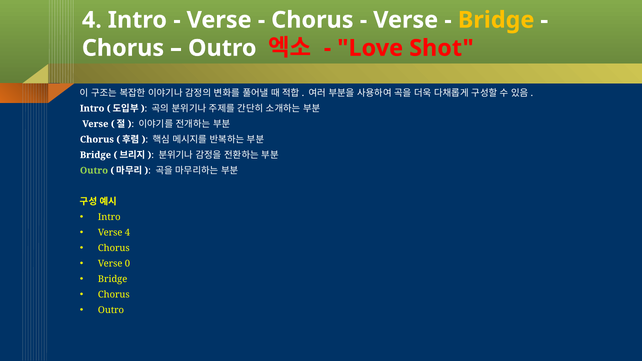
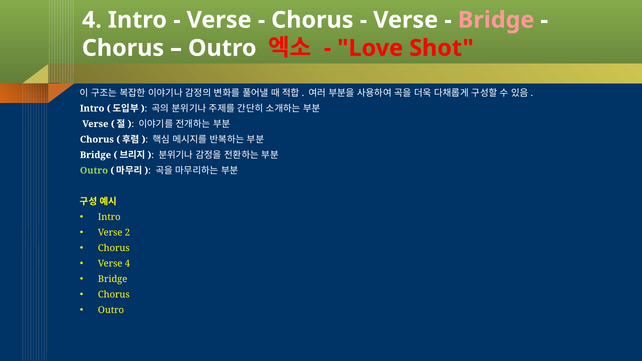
Bridge at (496, 20) colour: yellow -> pink
Verse 4: 4 -> 2
Verse 0: 0 -> 4
